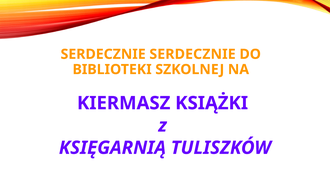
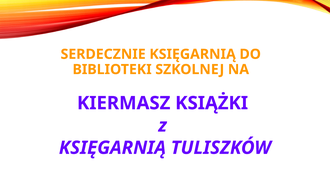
SERDECZNIE SERDECZNIE: SERDECZNIE -> KSIĘGARNIĄ
